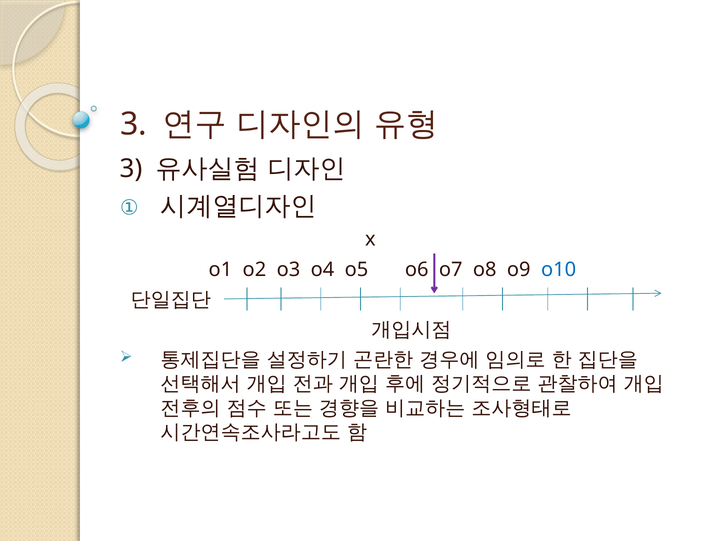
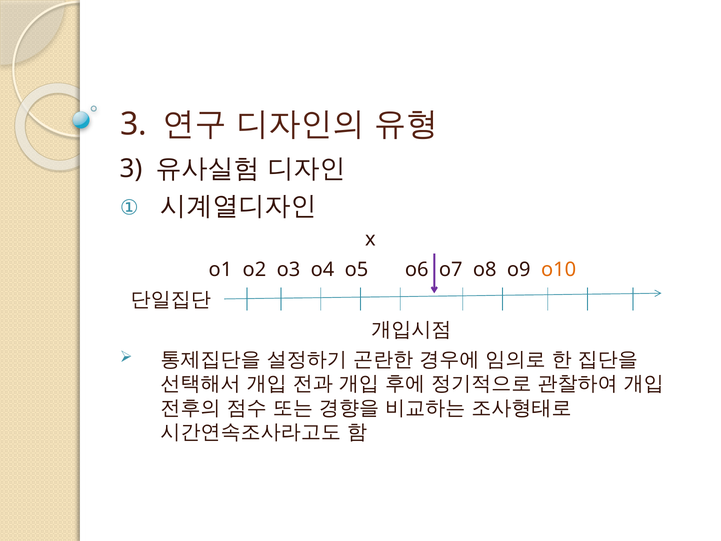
o10 colour: blue -> orange
